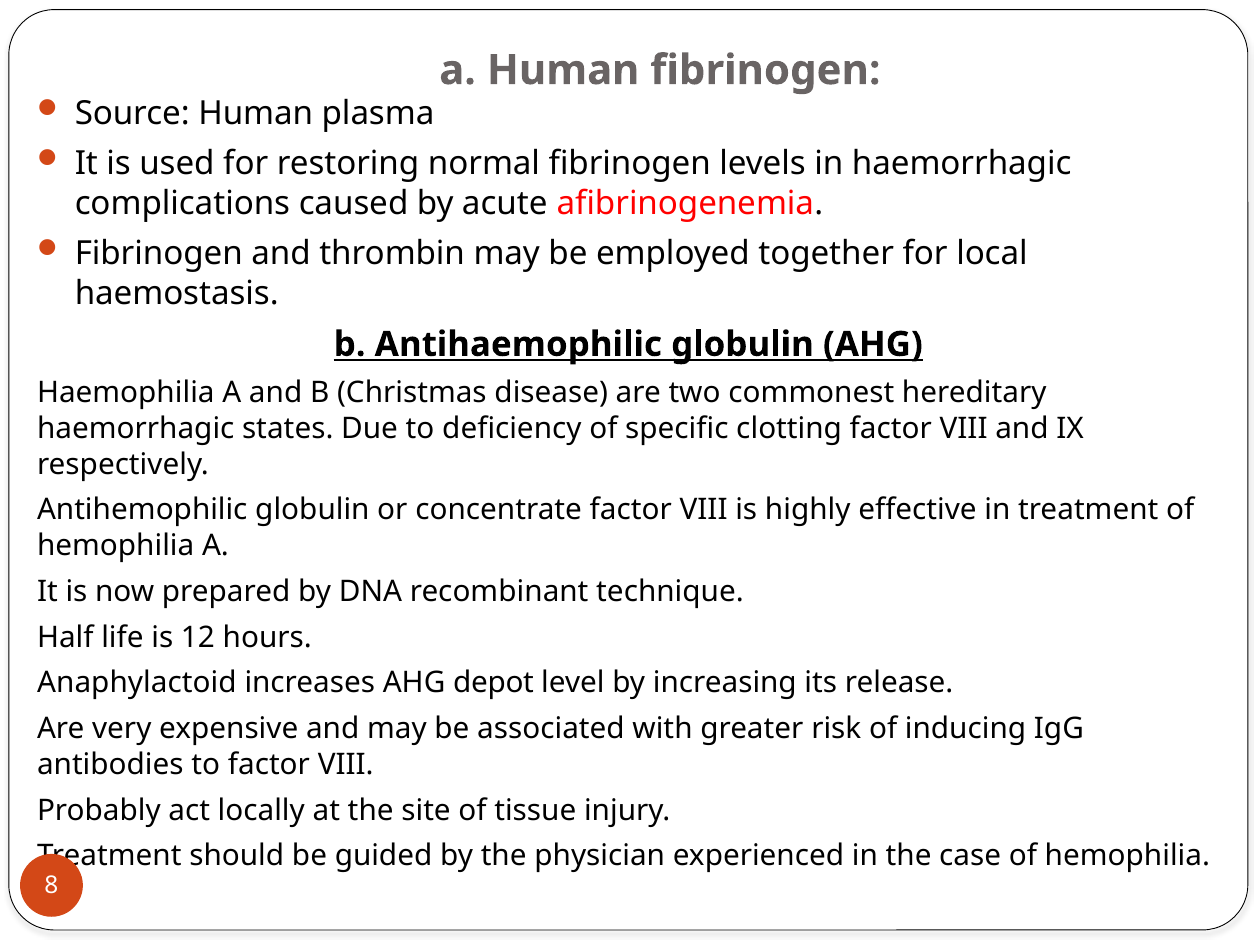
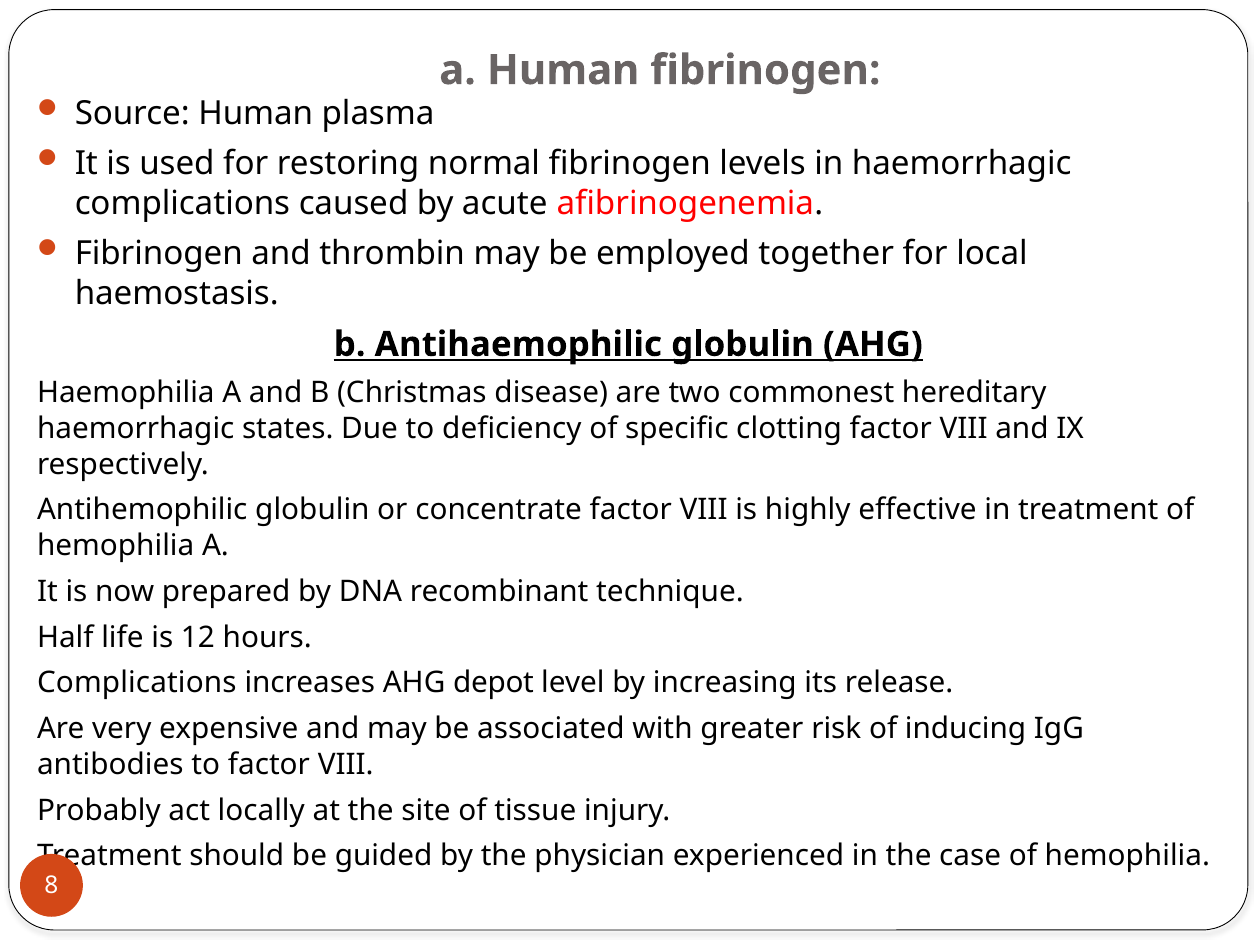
Anaphylactoid at (137, 683): Anaphylactoid -> Complications
